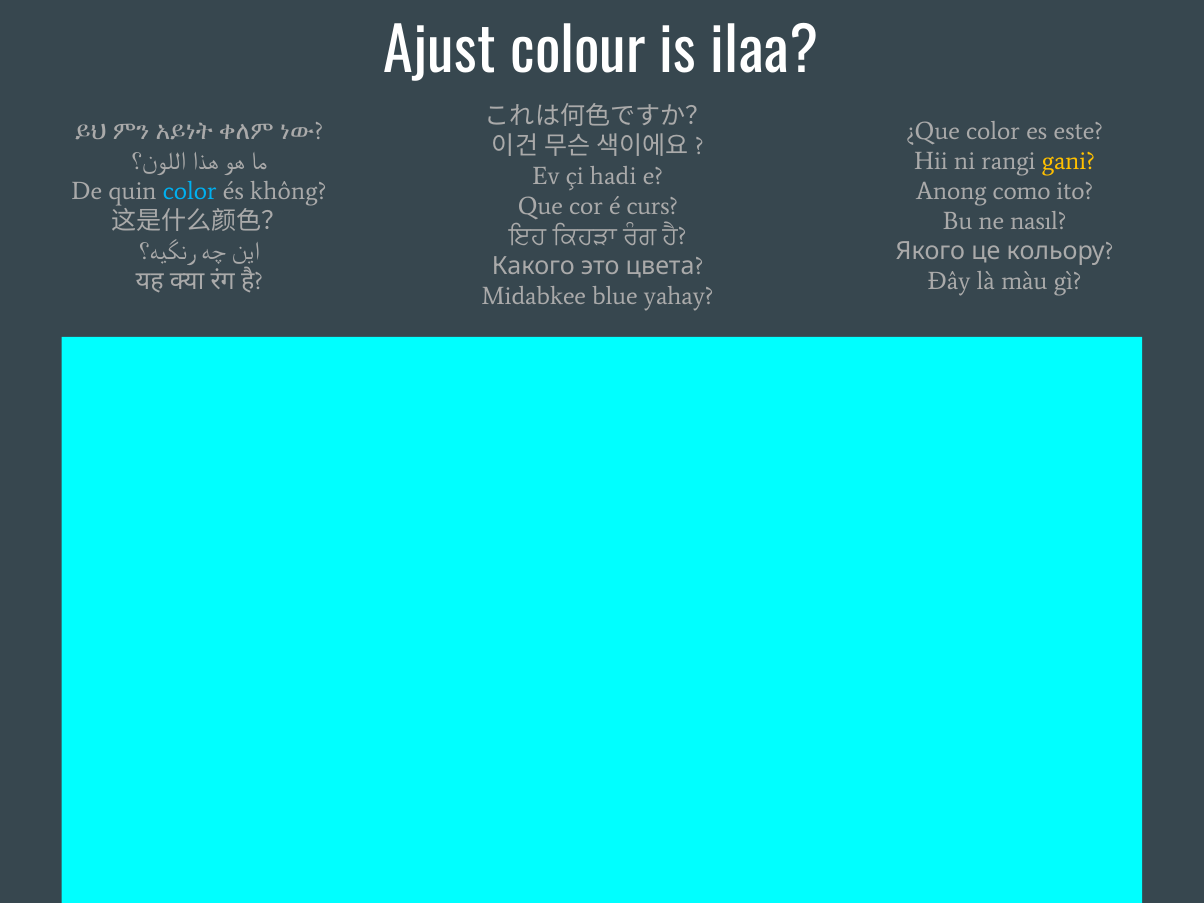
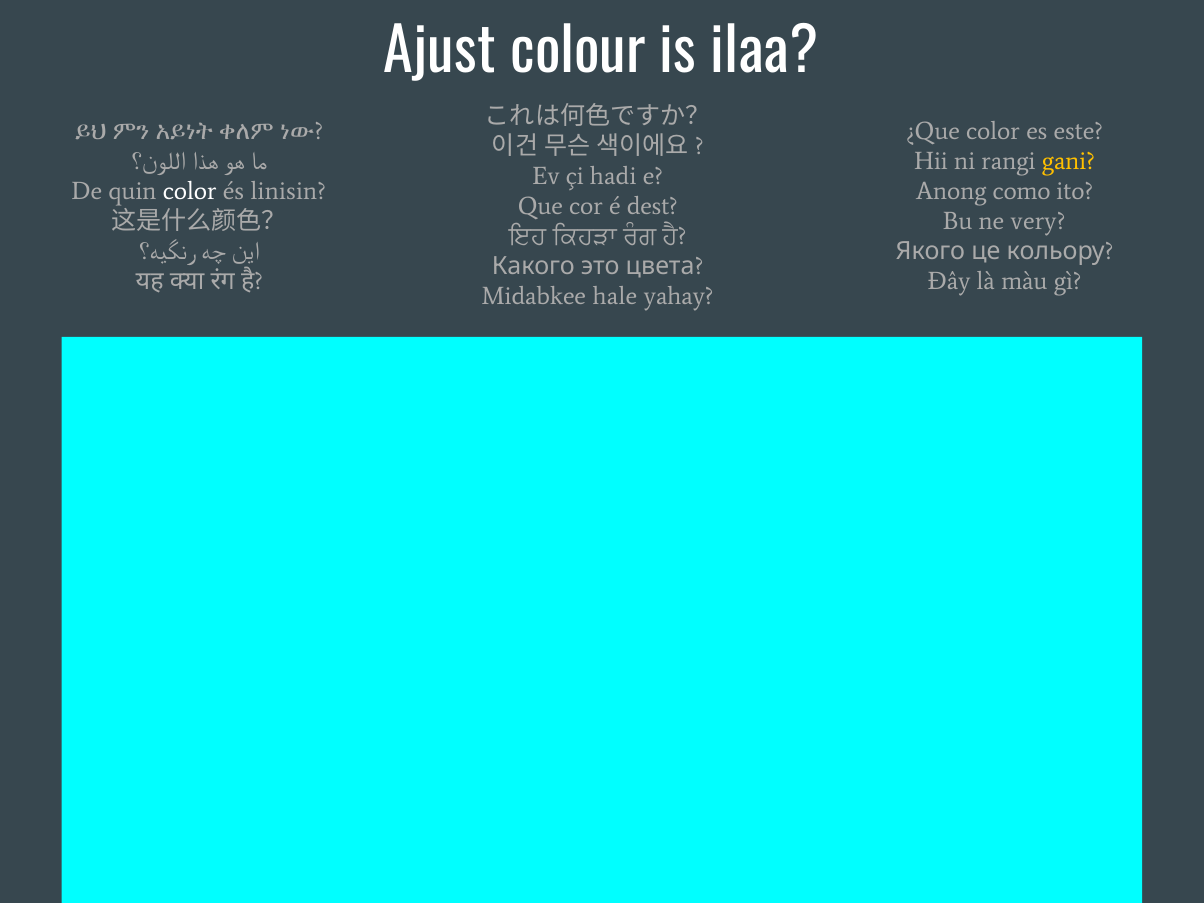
color at (190, 191) colour: light blue -> white
không: không -> linisin
curs: curs -> dest
nasıl: nasıl -> very
blue: blue -> hale
